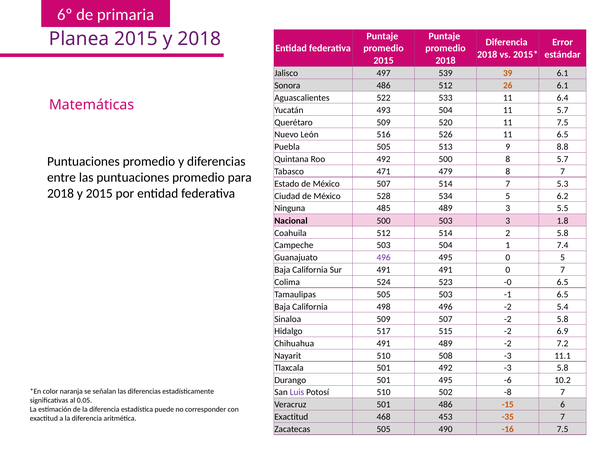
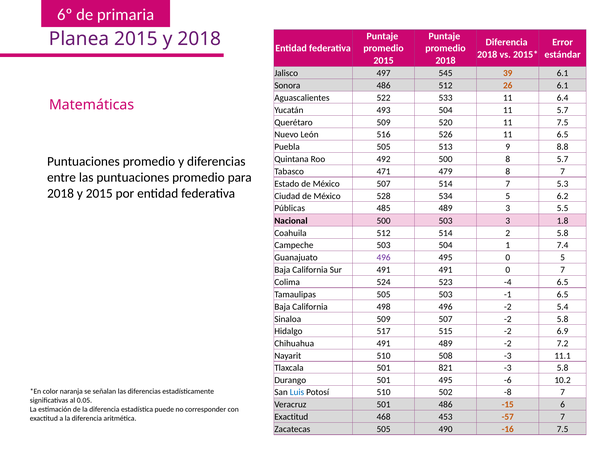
539: 539 -> 545
Ninguna: Ninguna -> Públicas
-0: -0 -> -4
501 492: 492 -> 821
Luis colour: purple -> blue
-35: -35 -> -57
